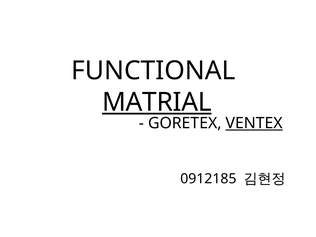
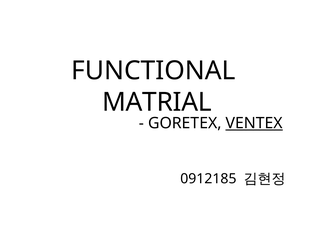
MATRIAL underline: present -> none
